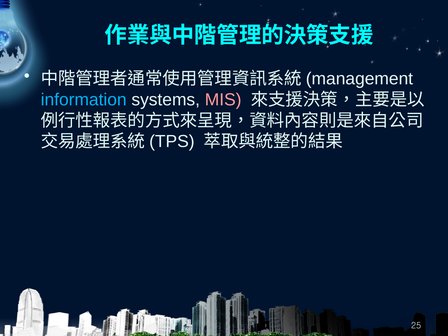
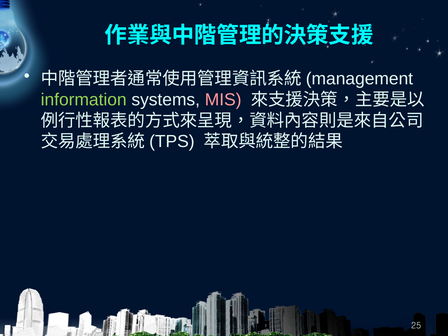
information colour: light blue -> light green
